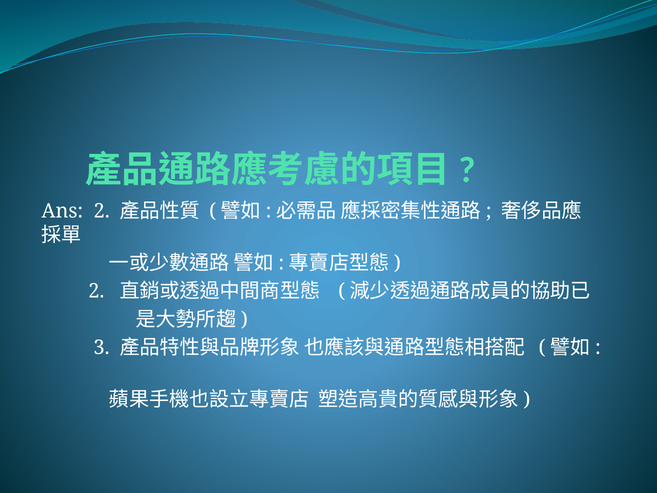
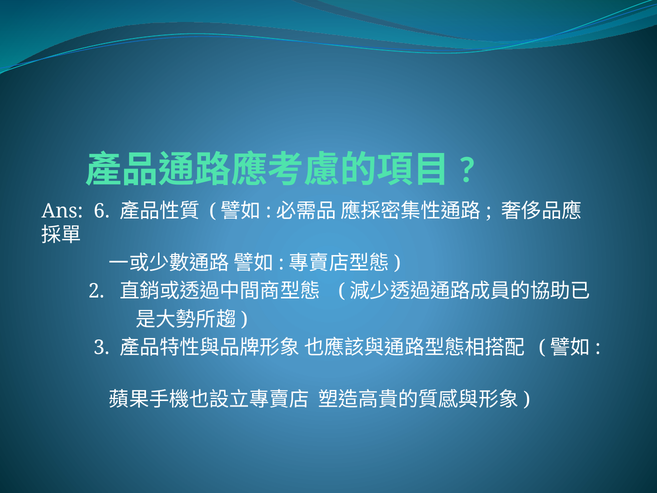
Ans 2: 2 -> 6
